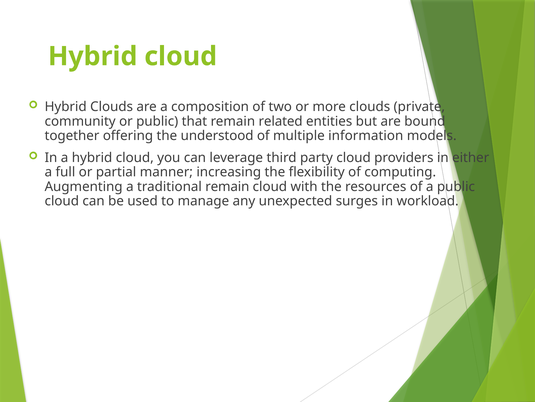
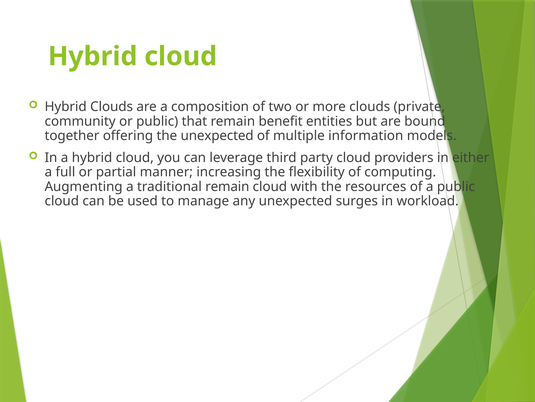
related: related -> benefit
the understood: understood -> unexpected
